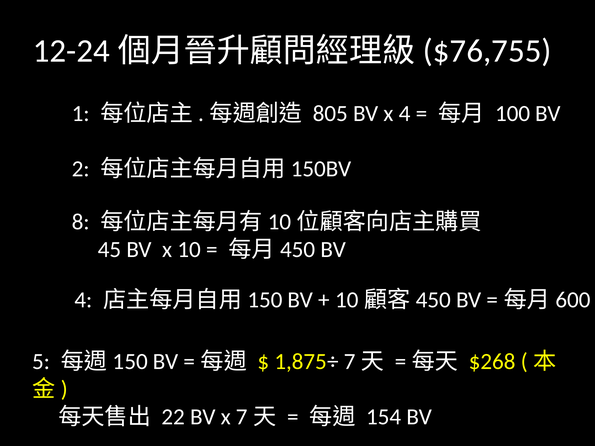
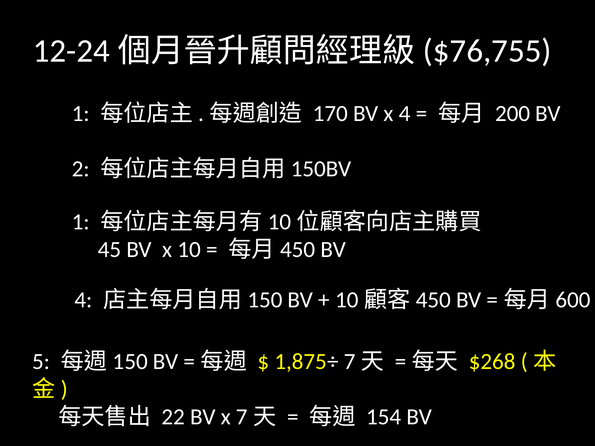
805: 805 -> 170
100: 100 -> 200
8 at (81, 222): 8 -> 1
